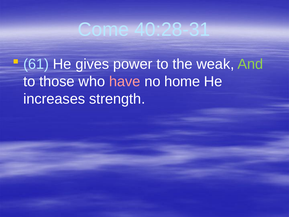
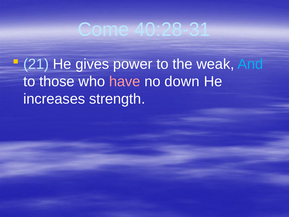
61: 61 -> 21
And colour: light green -> light blue
home: home -> down
